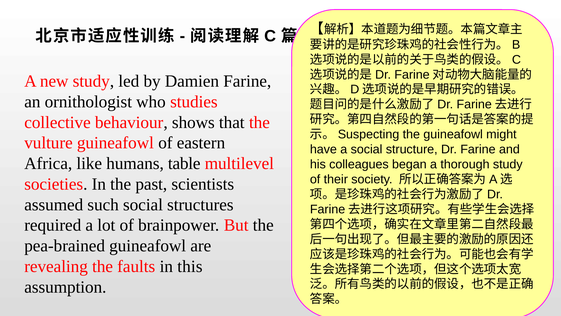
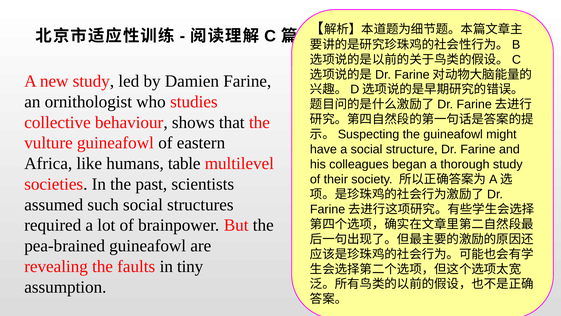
this: this -> tiny
